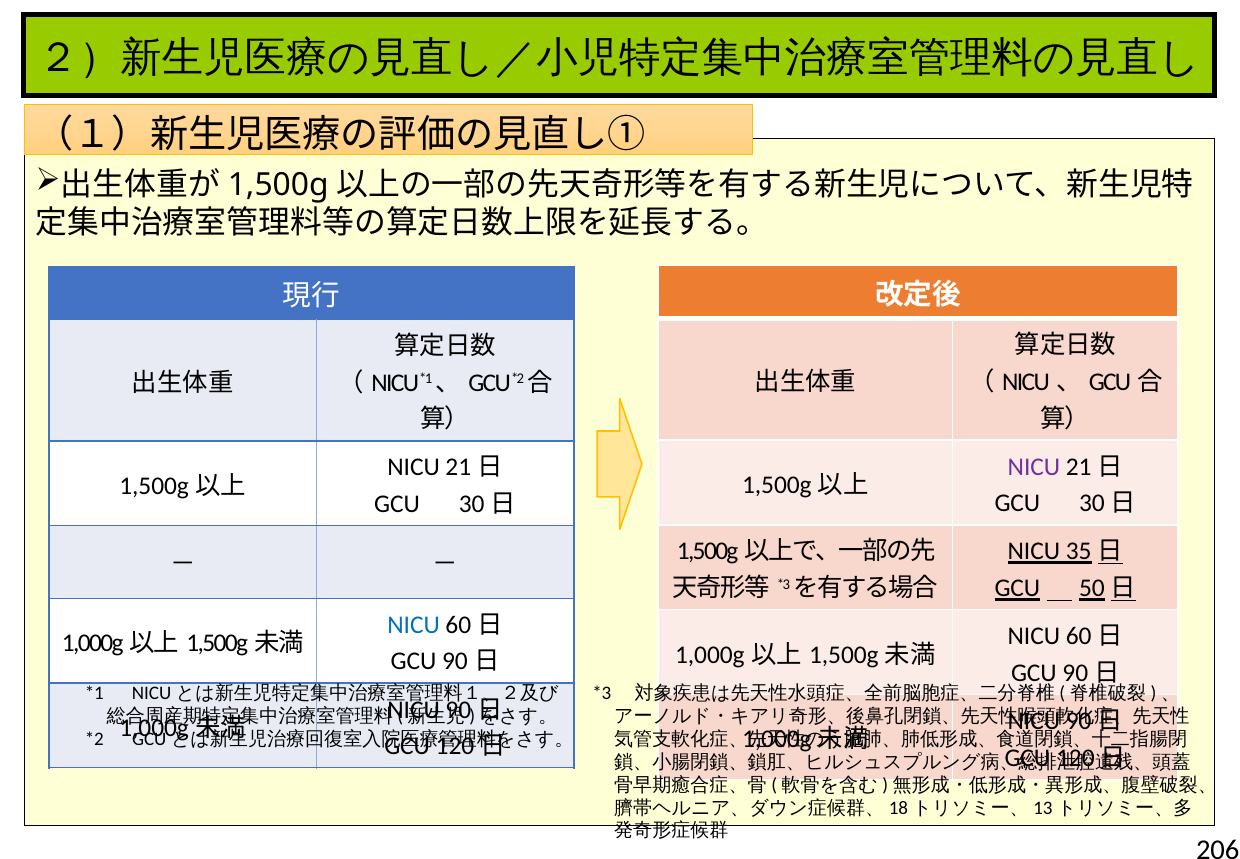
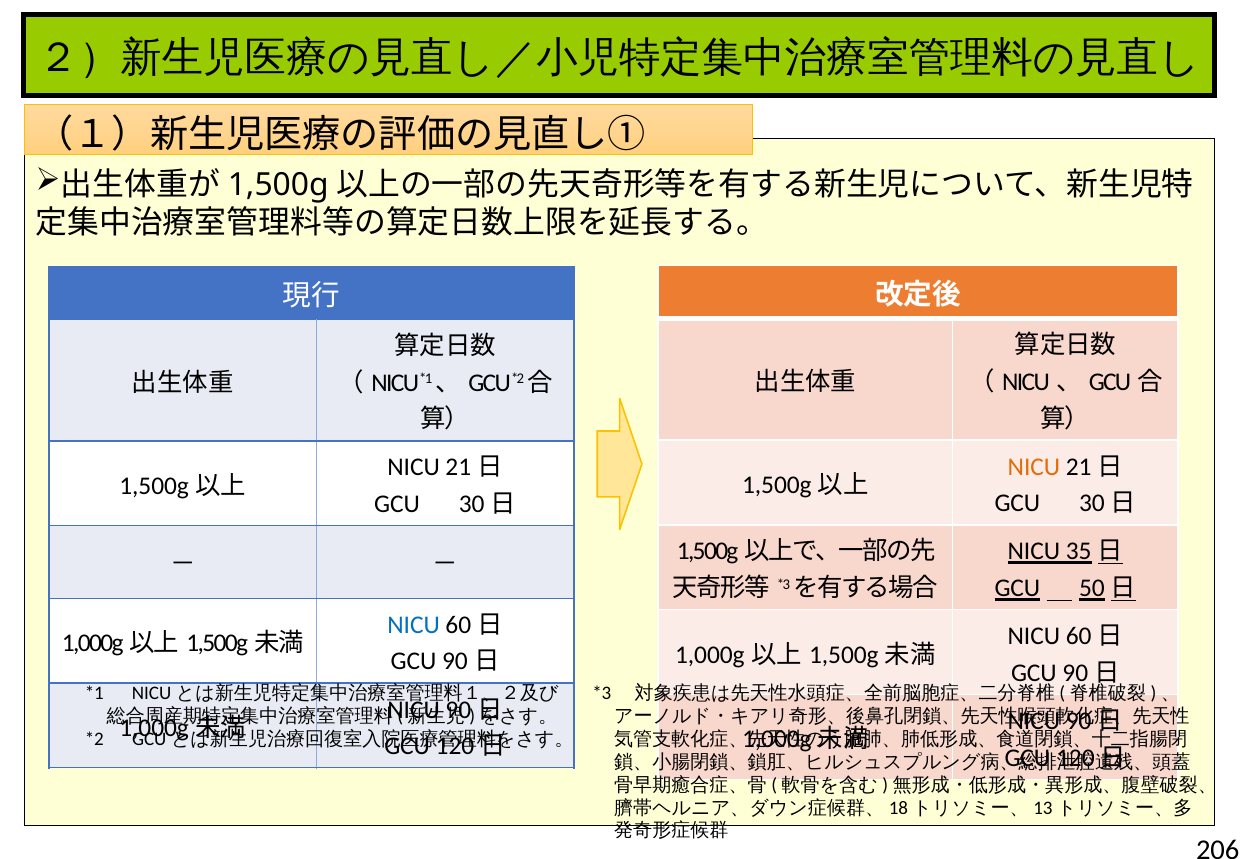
NICU at (1034, 466) colour: purple -> orange
